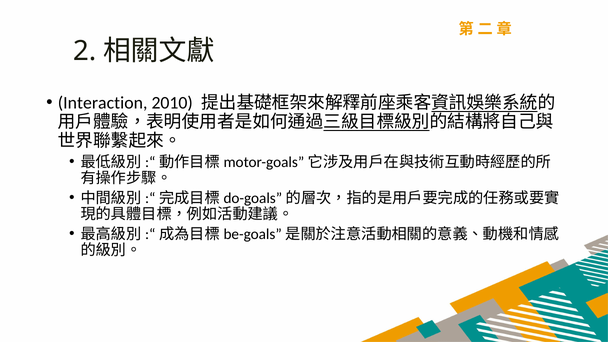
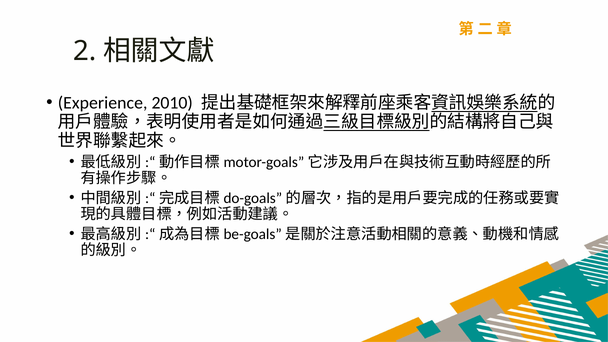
Interaction: Interaction -> Experience
